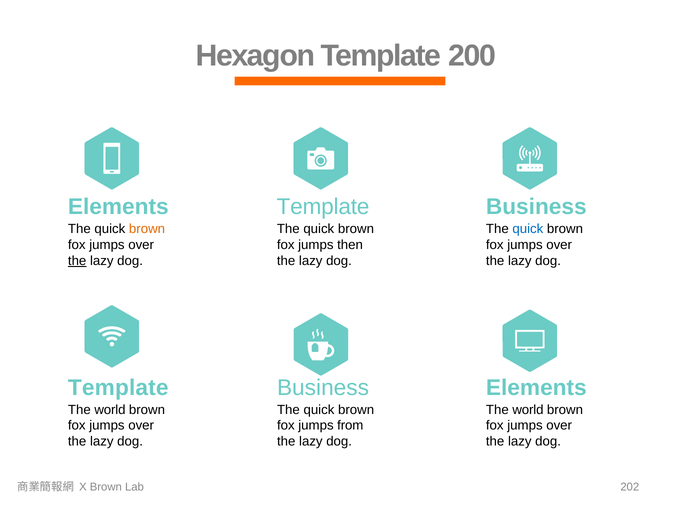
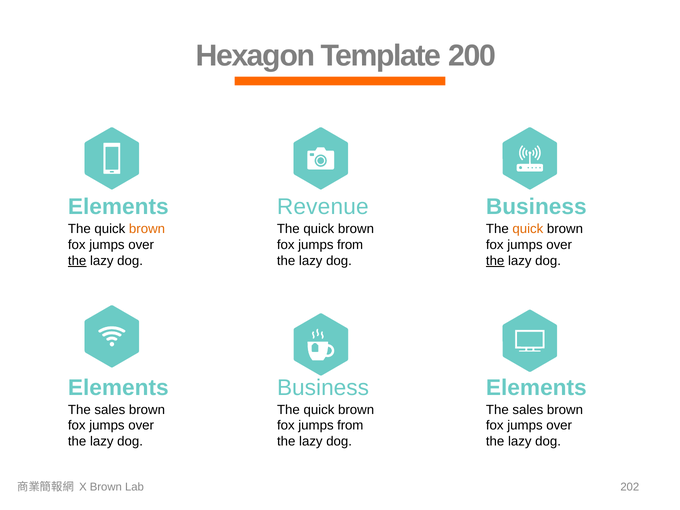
Template at (323, 207): Template -> Revenue
quick at (528, 229) colour: blue -> orange
then at (350, 245): then -> from
the at (495, 261) underline: none -> present
Template at (118, 388): Template -> Elements
world at (110, 410): world -> sales
world at (528, 410): world -> sales
